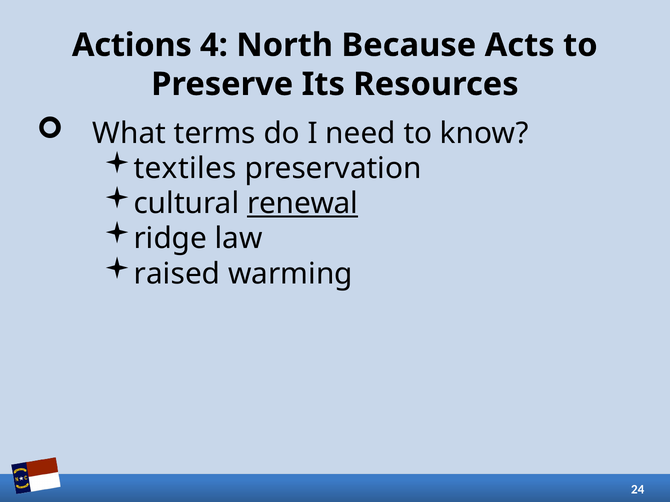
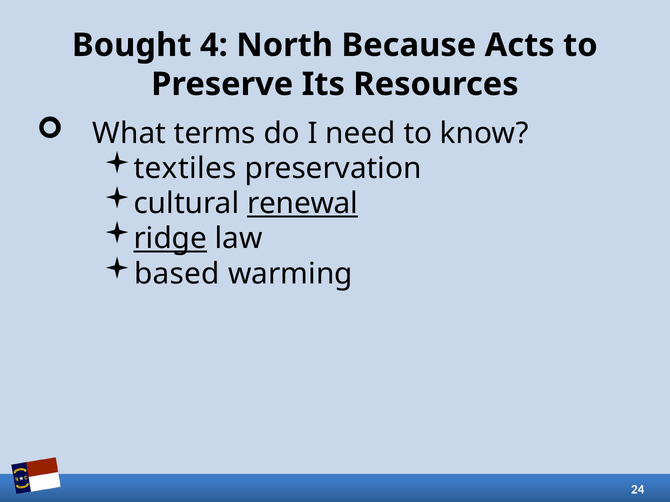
Actions: Actions -> Bought
ridge underline: none -> present
raised: raised -> based
